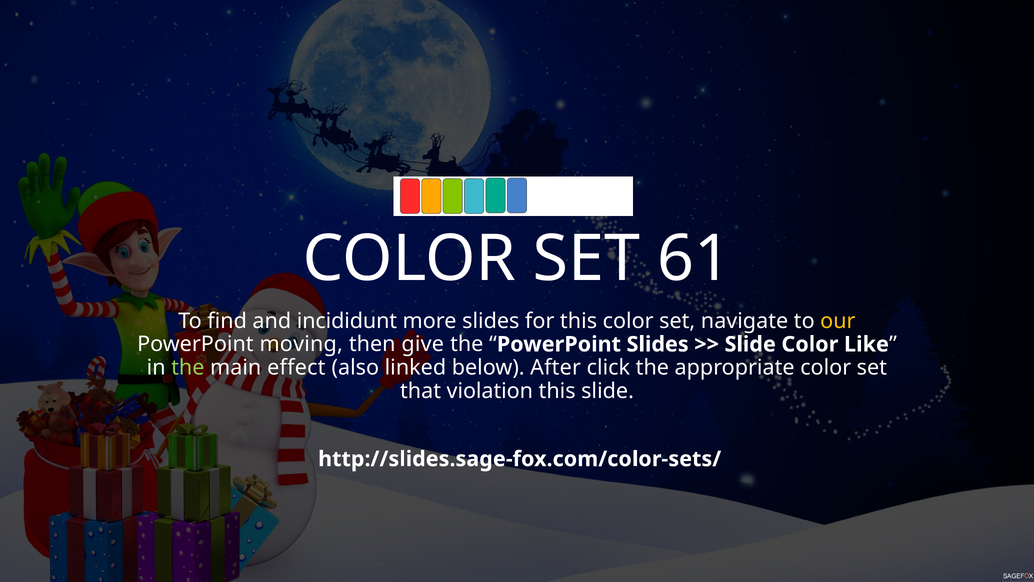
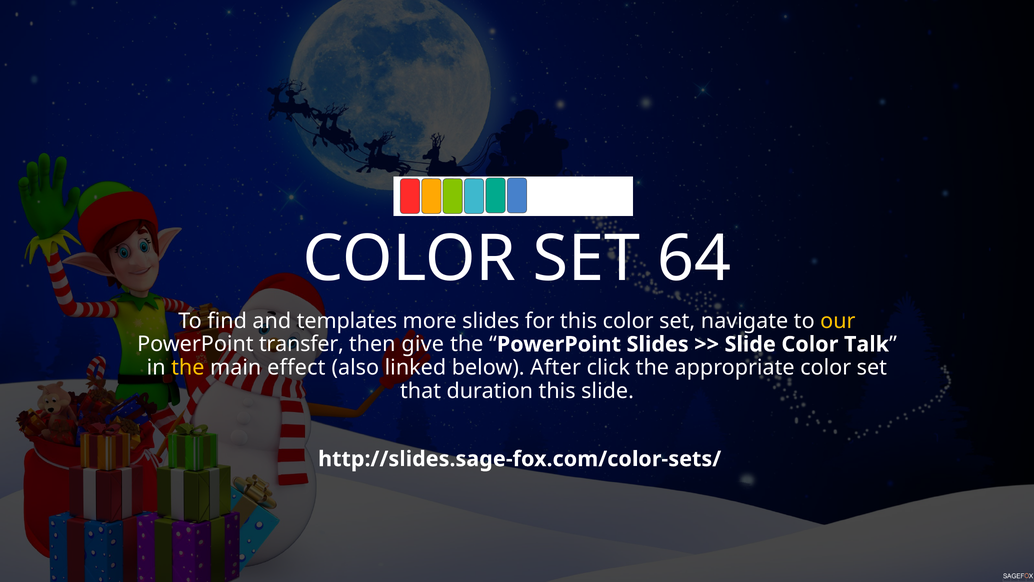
61: 61 -> 64
incididunt: incididunt -> templates
moving: moving -> transfer
Like: Like -> Talk
the at (188, 367) colour: light green -> yellow
violation: violation -> duration
